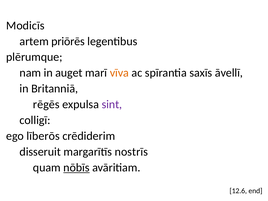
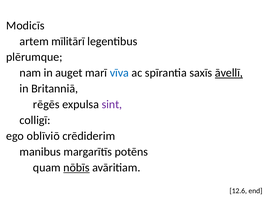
priōrēs: priōrēs -> mīlitārī
vīva colour: orange -> blue
āvellī underline: none -> present
līberōs: līberōs -> oblīviō
disseruit: disseruit -> manibus
nostrīs: nostrīs -> potēns
